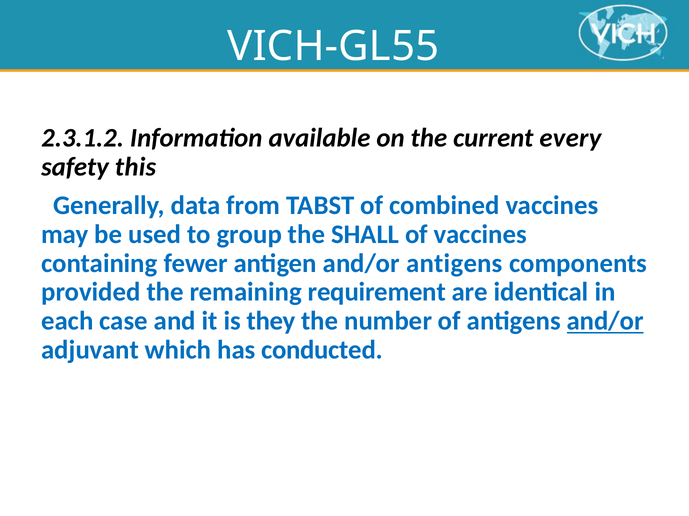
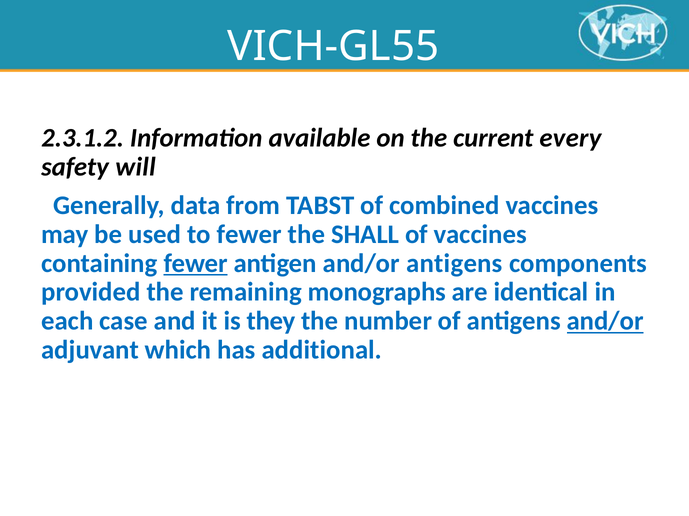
this: this -> will
to group: group -> fewer
fewer at (196, 264) underline: none -> present
requirement: requirement -> monographs
conducted: conducted -> additional
